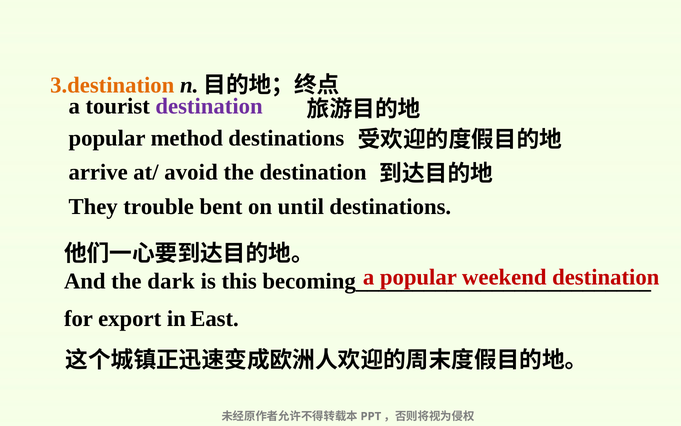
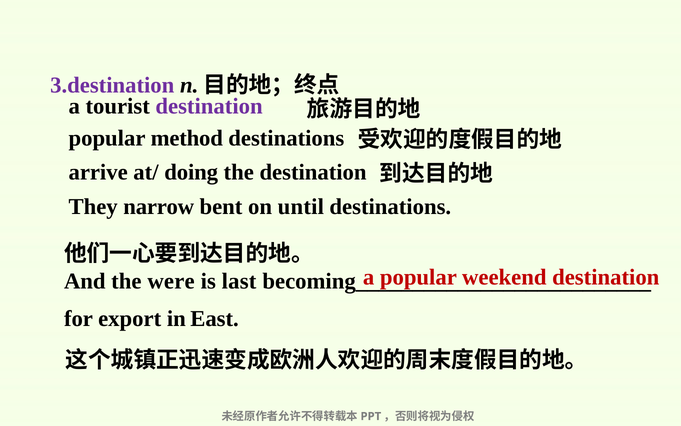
3.destination colour: orange -> purple
avoid: avoid -> doing
trouble: trouble -> narrow
dark: dark -> were
this: this -> last
